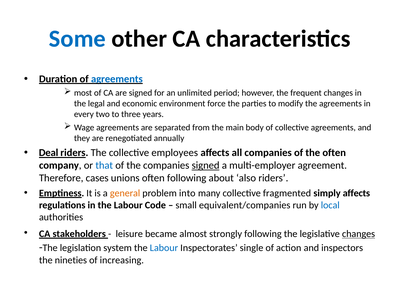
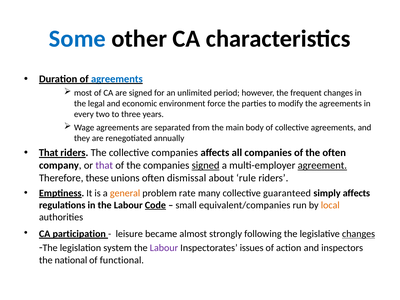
Deal at (49, 153): Deal -> That
collective employees: employees -> companies
that at (104, 165) colour: blue -> purple
agreement underline: none -> present
cases: cases -> these
often following: following -> dismissal
also: also -> rule
into: into -> rate
fragmented: fragmented -> guaranteed
Code underline: none -> present
local colour: blue -> orange
stakeholders: stakeholders -> participation
Labour at (164, 248) colour: blue -> purple
single: single -> issues
nineties: nineties -> national
increasing: increasing -> functional
